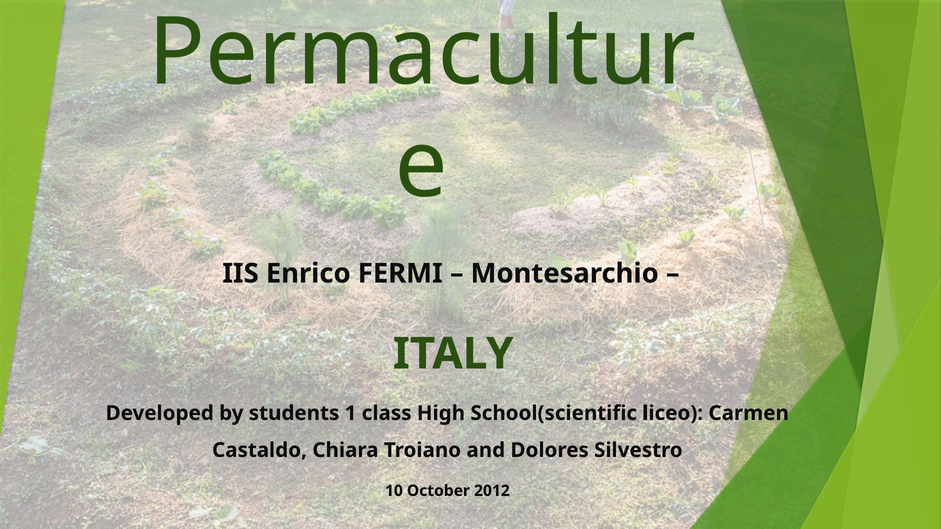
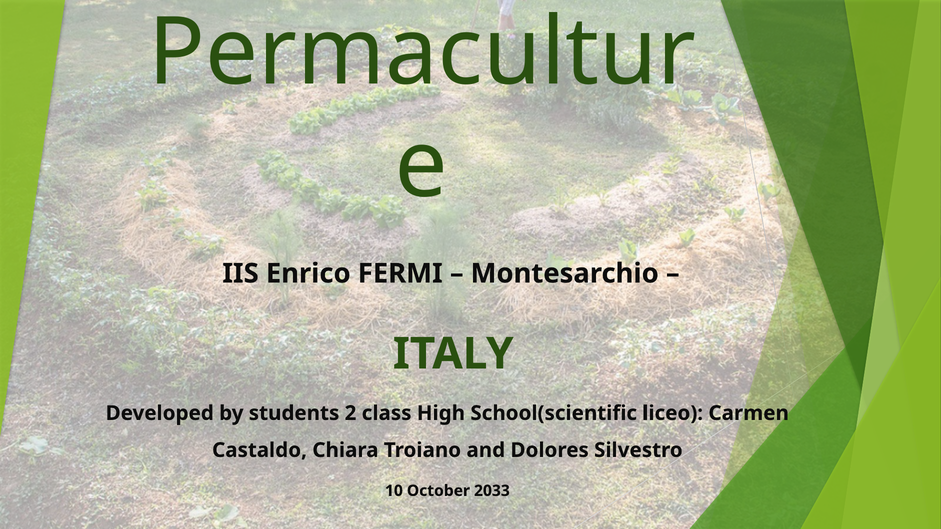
1: 1 -> 2
2012: 2012 -> 2033
